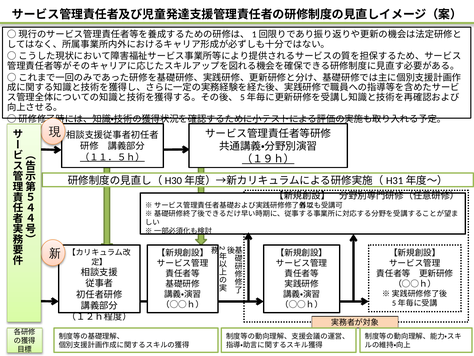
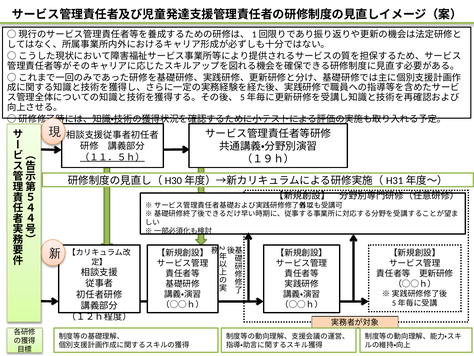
（１９ｈ） underline: present -> none
